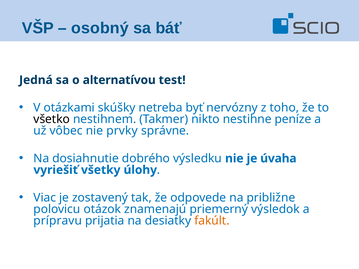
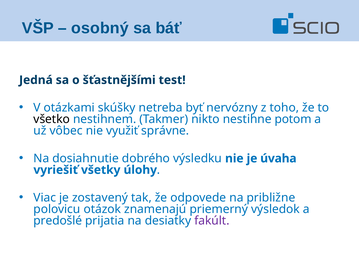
alternatívou: alternatívou -> šťastnějšími
peníze: peníze -> potom
prvky: prvky -> využiť
prípravu: prípravu -> predošlé
fakúlt colour: orange -> purple
